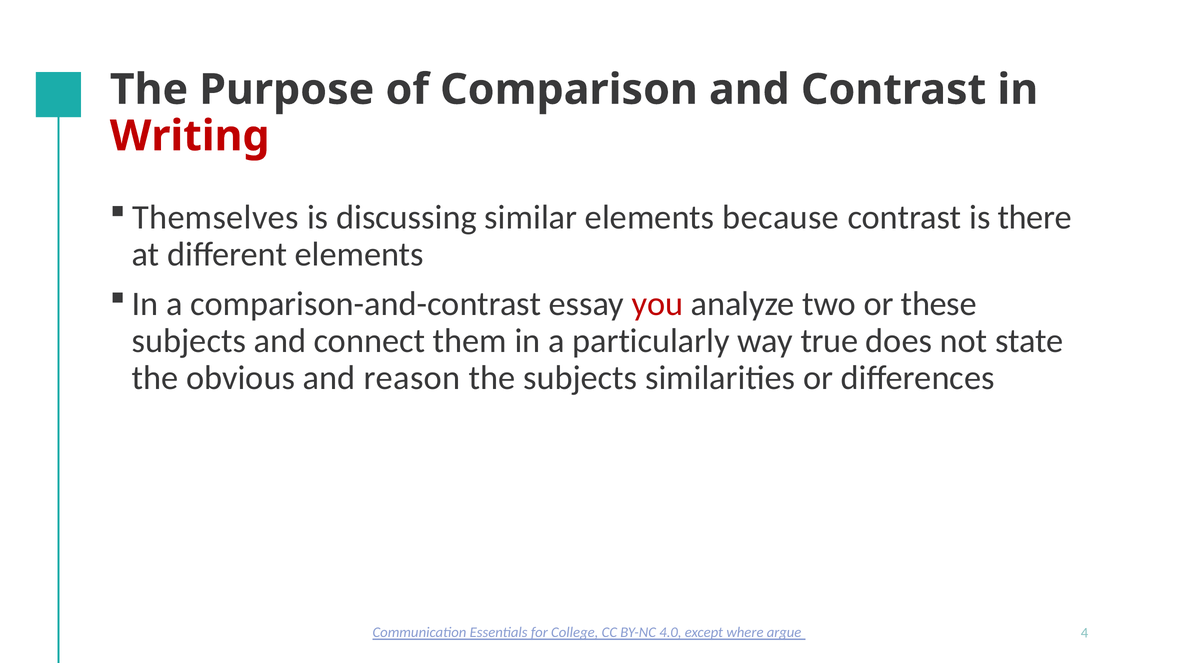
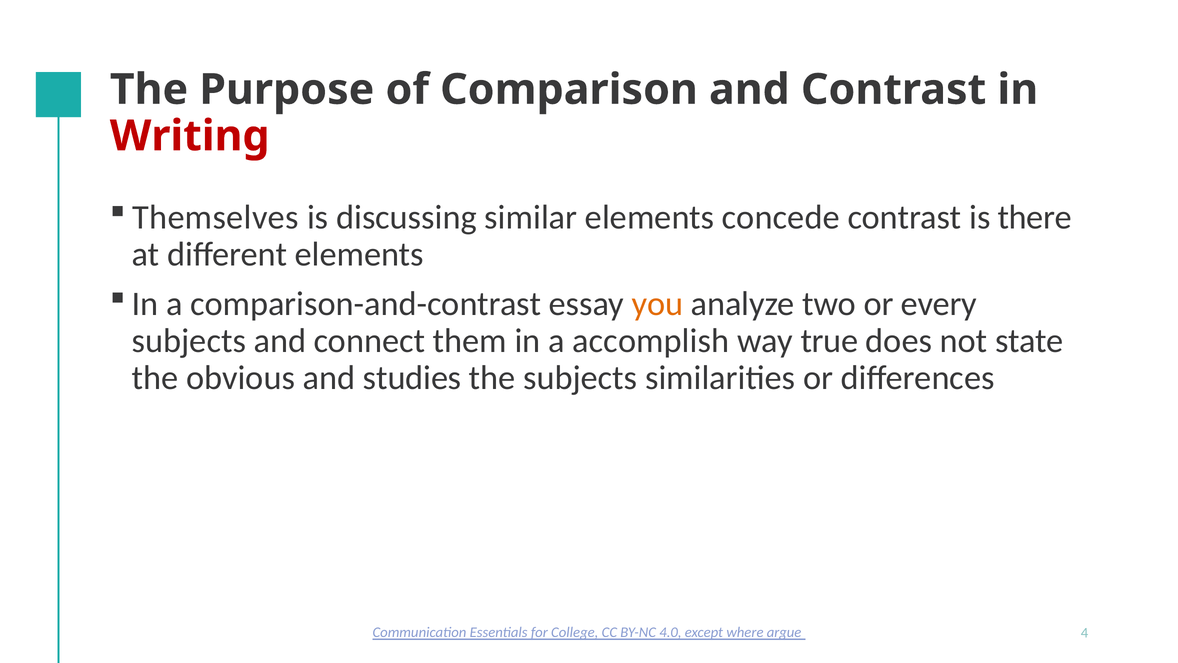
because: because -> concede
you colour: red -> orange
these: these -> every
particularly: particularly -> accomplish
reason: reason -> studies
